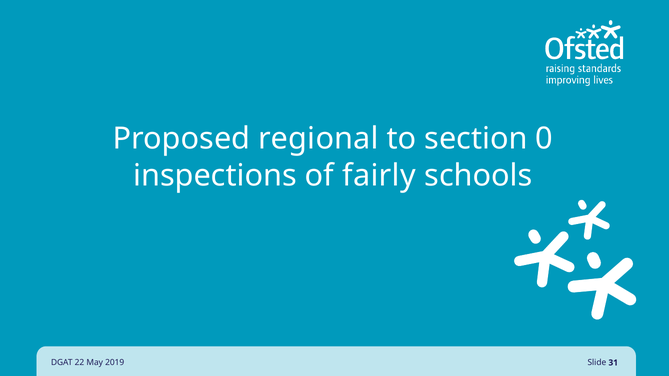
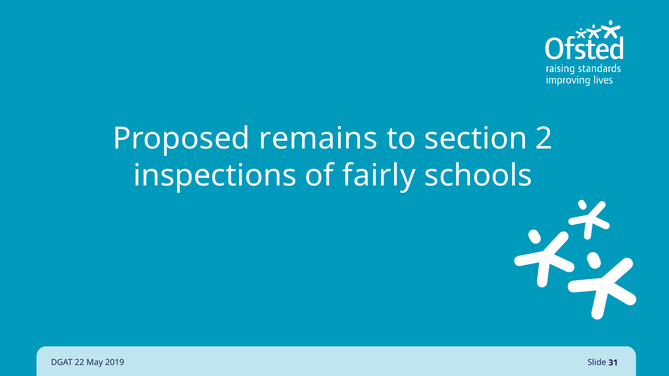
regional: regional -> remains
0: 0 -> 2
